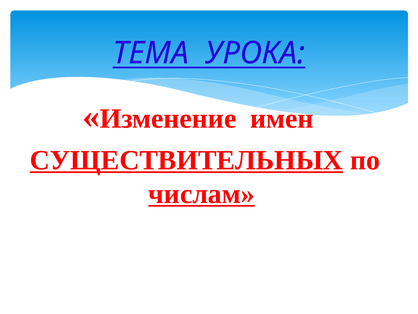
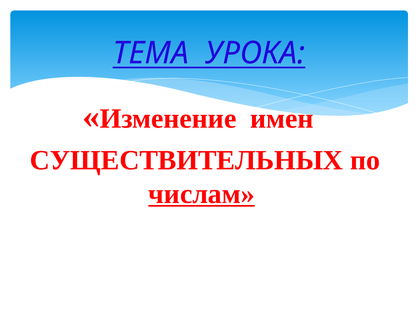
СУЩЕСТВИТЕЛЬНЫХ underline: present -> none
